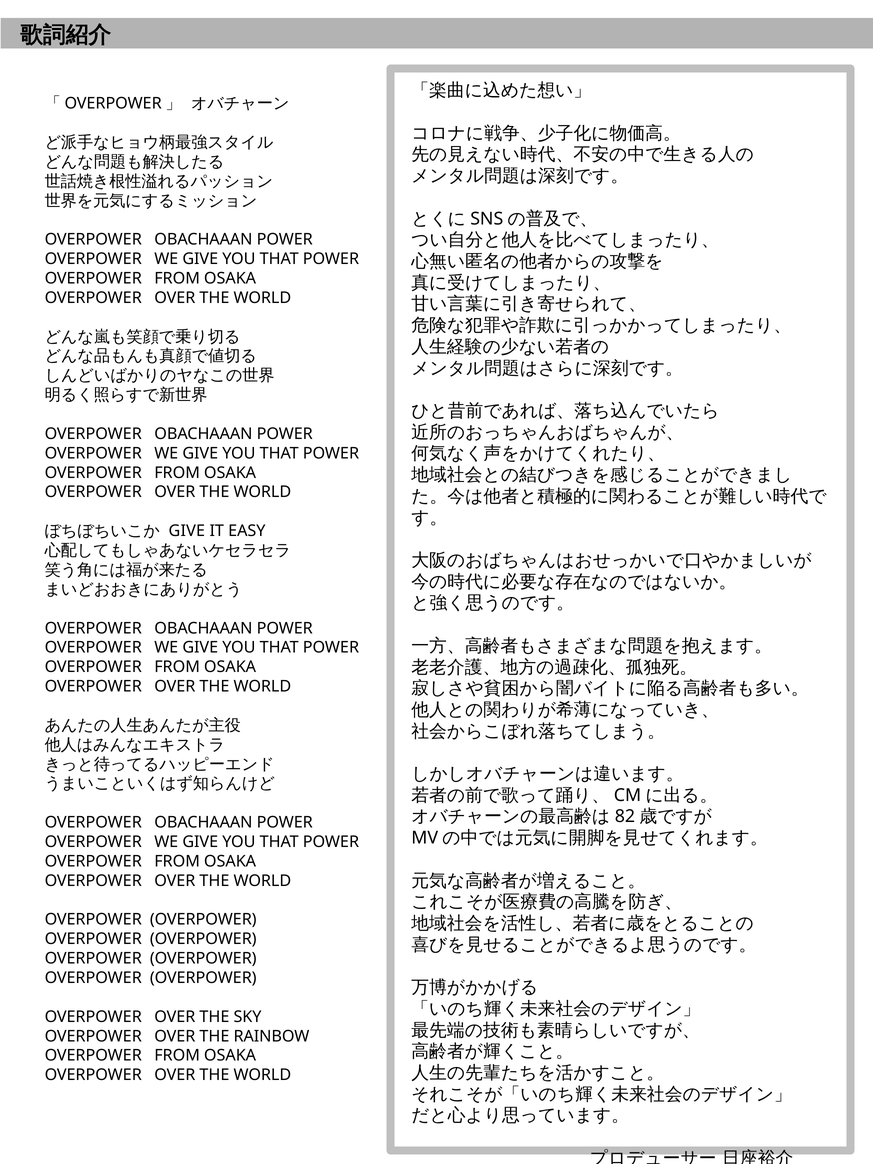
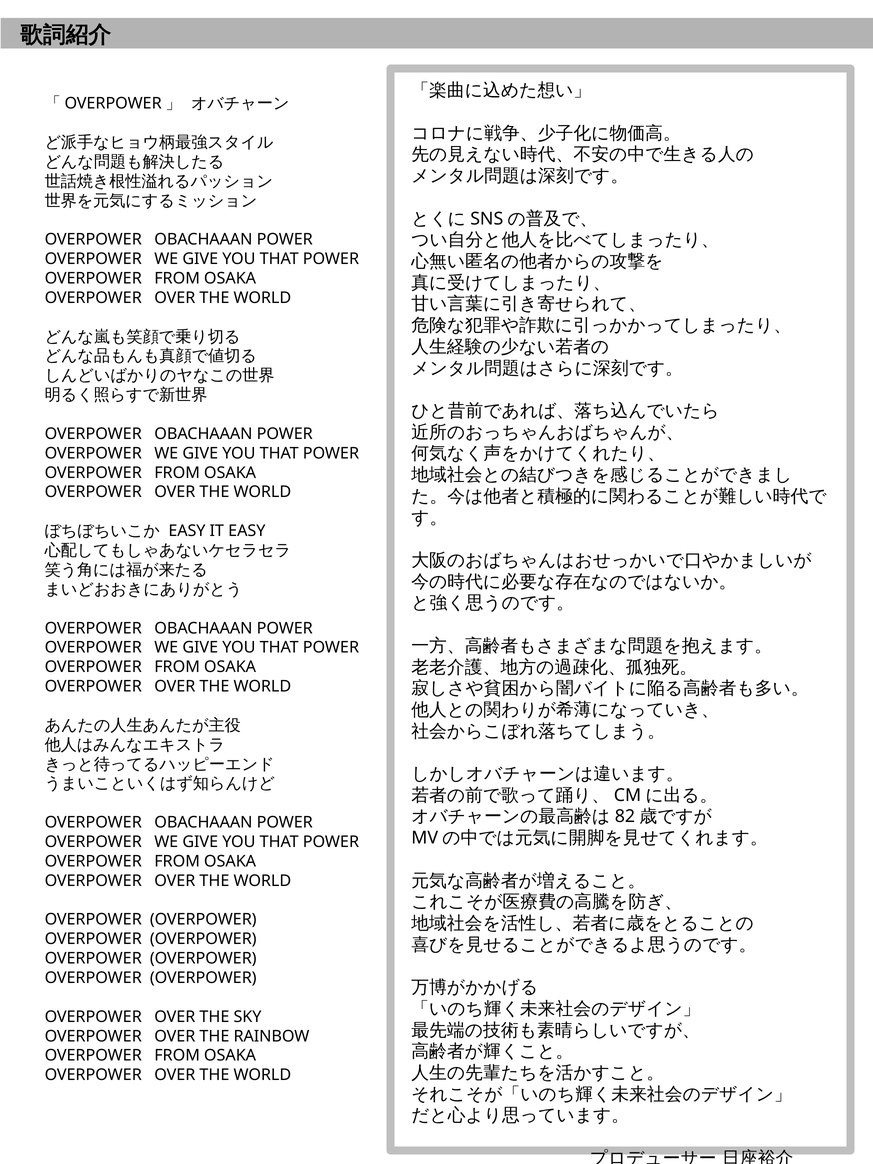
GIVE at (187, 531): GIVE -> EASY
